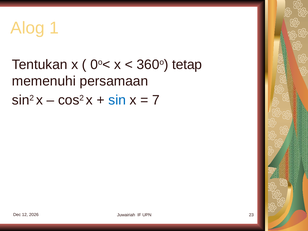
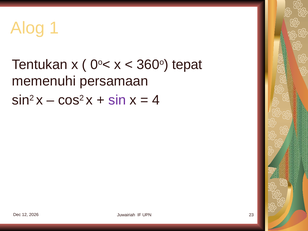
tetap: tetap -> tepat
sin colour: blue -> purple
7: 7 -> 4
